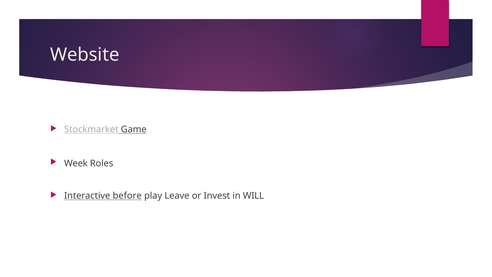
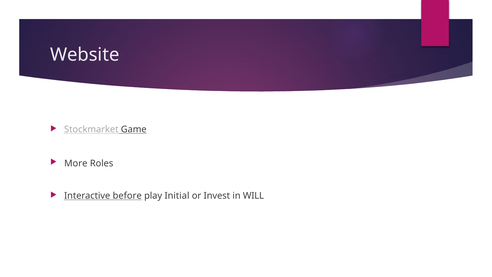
Week: Week -> More
Leave: Leave -> Initial
